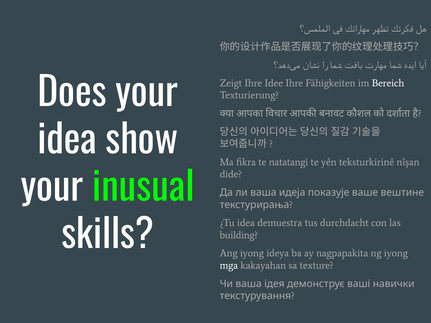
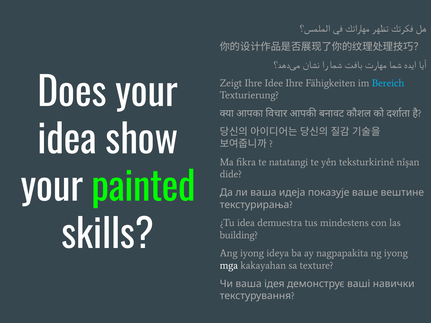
Bereich colour: white -> light blue
inusual: inusual -> painted
durchdacht: durchdacht -> mindestens
